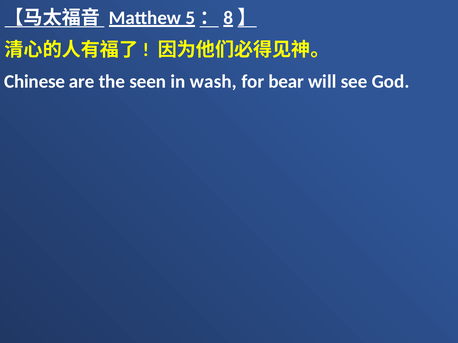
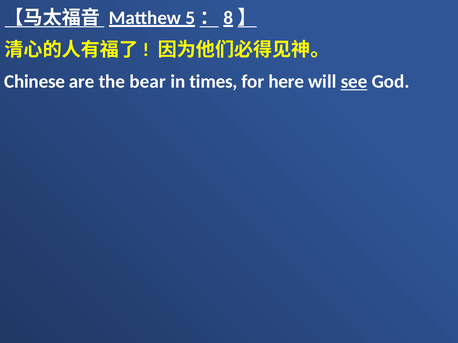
seen: seen -> bear
wash: wash -> times
bear: bear -> here
see underline: none -> present
